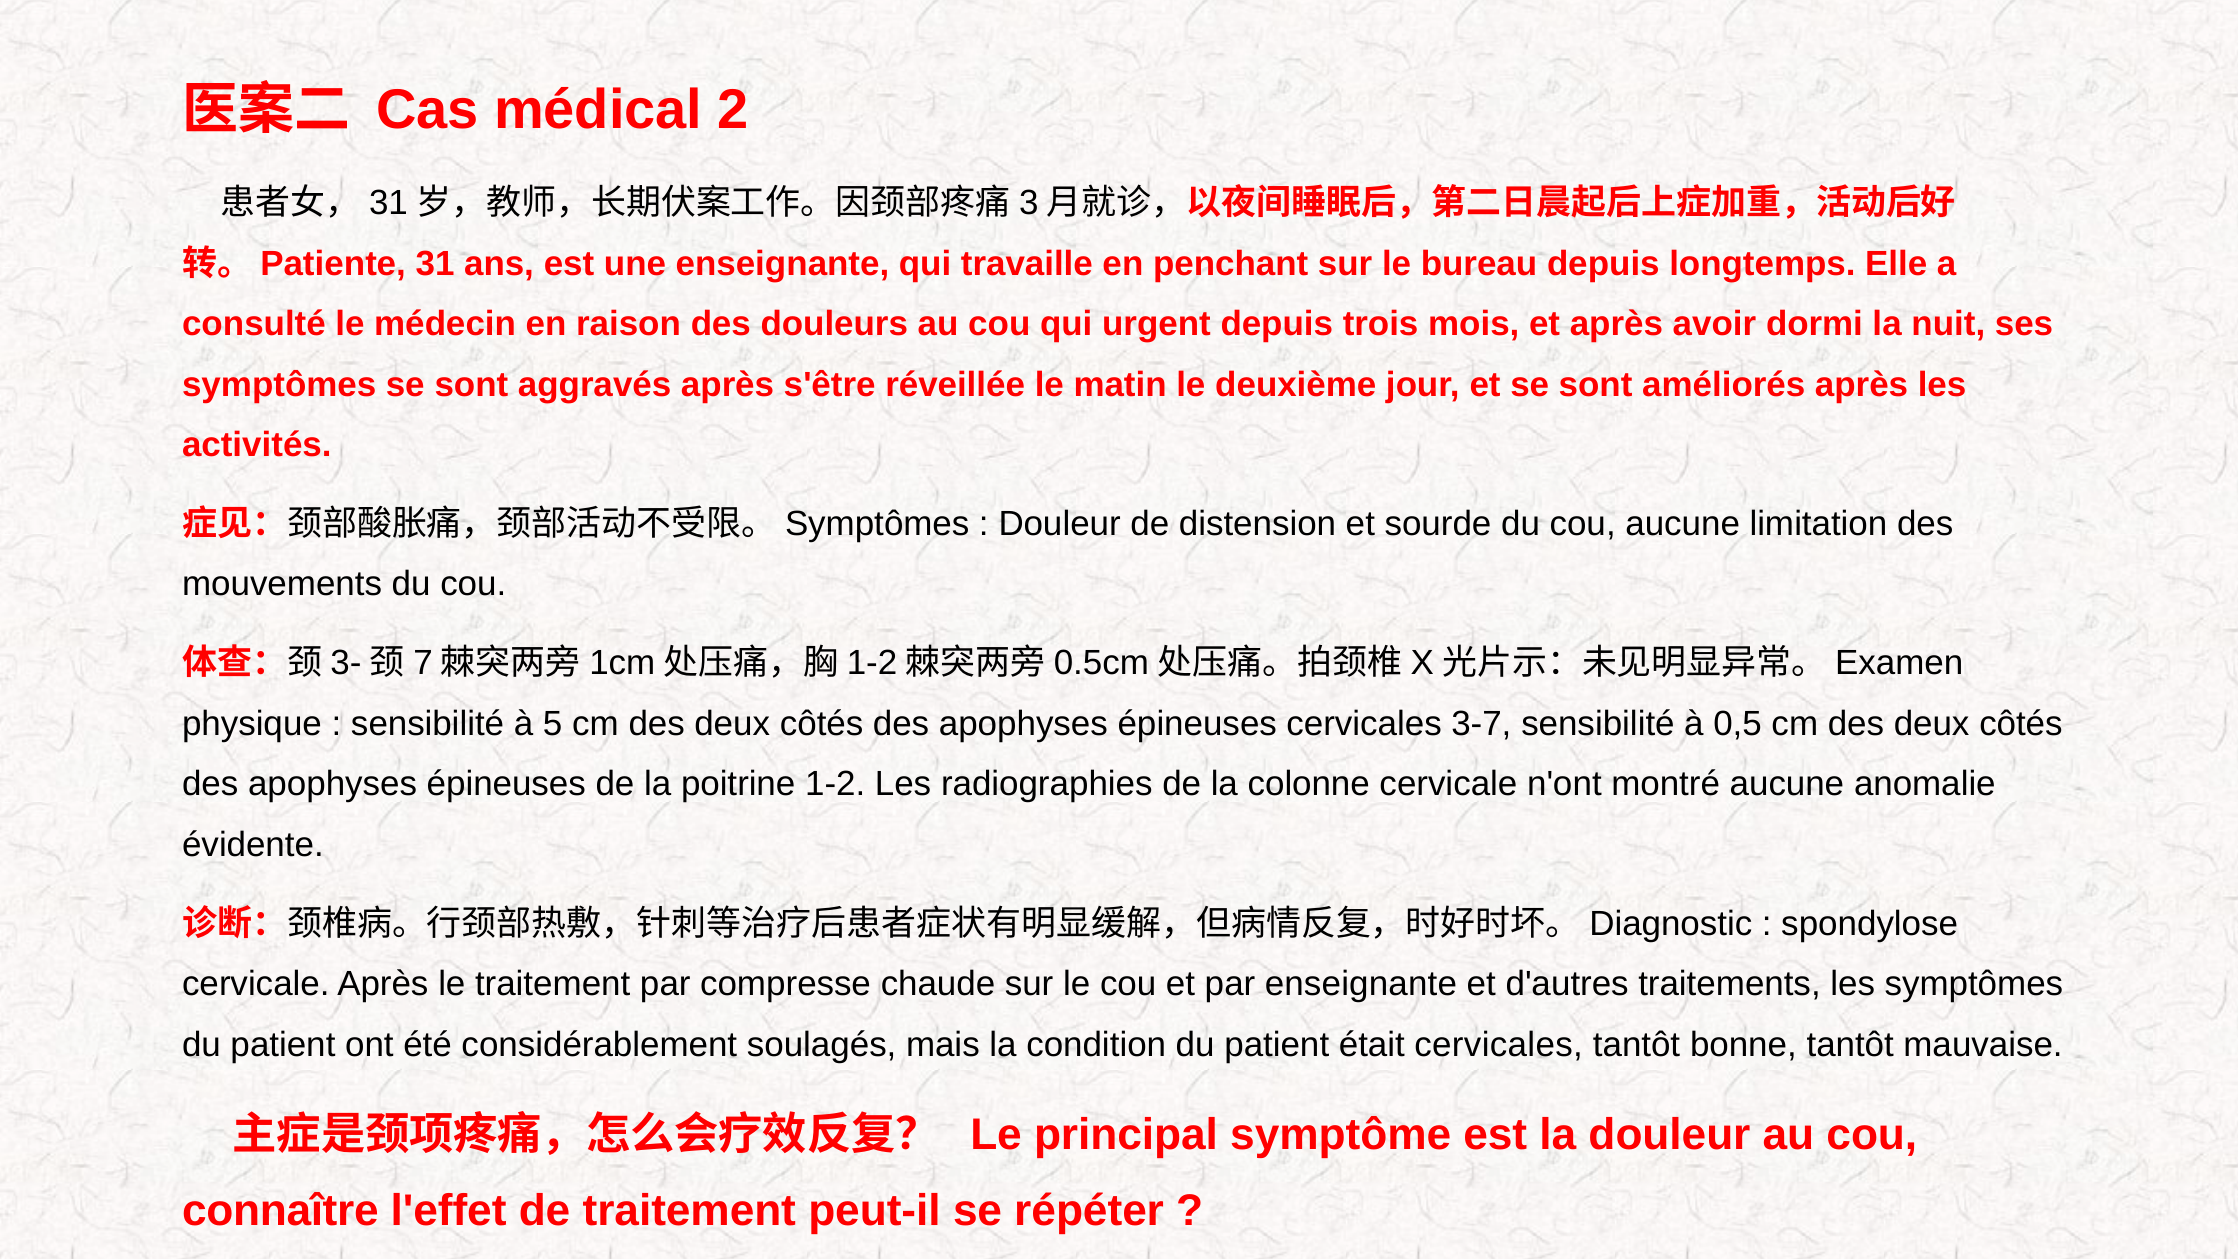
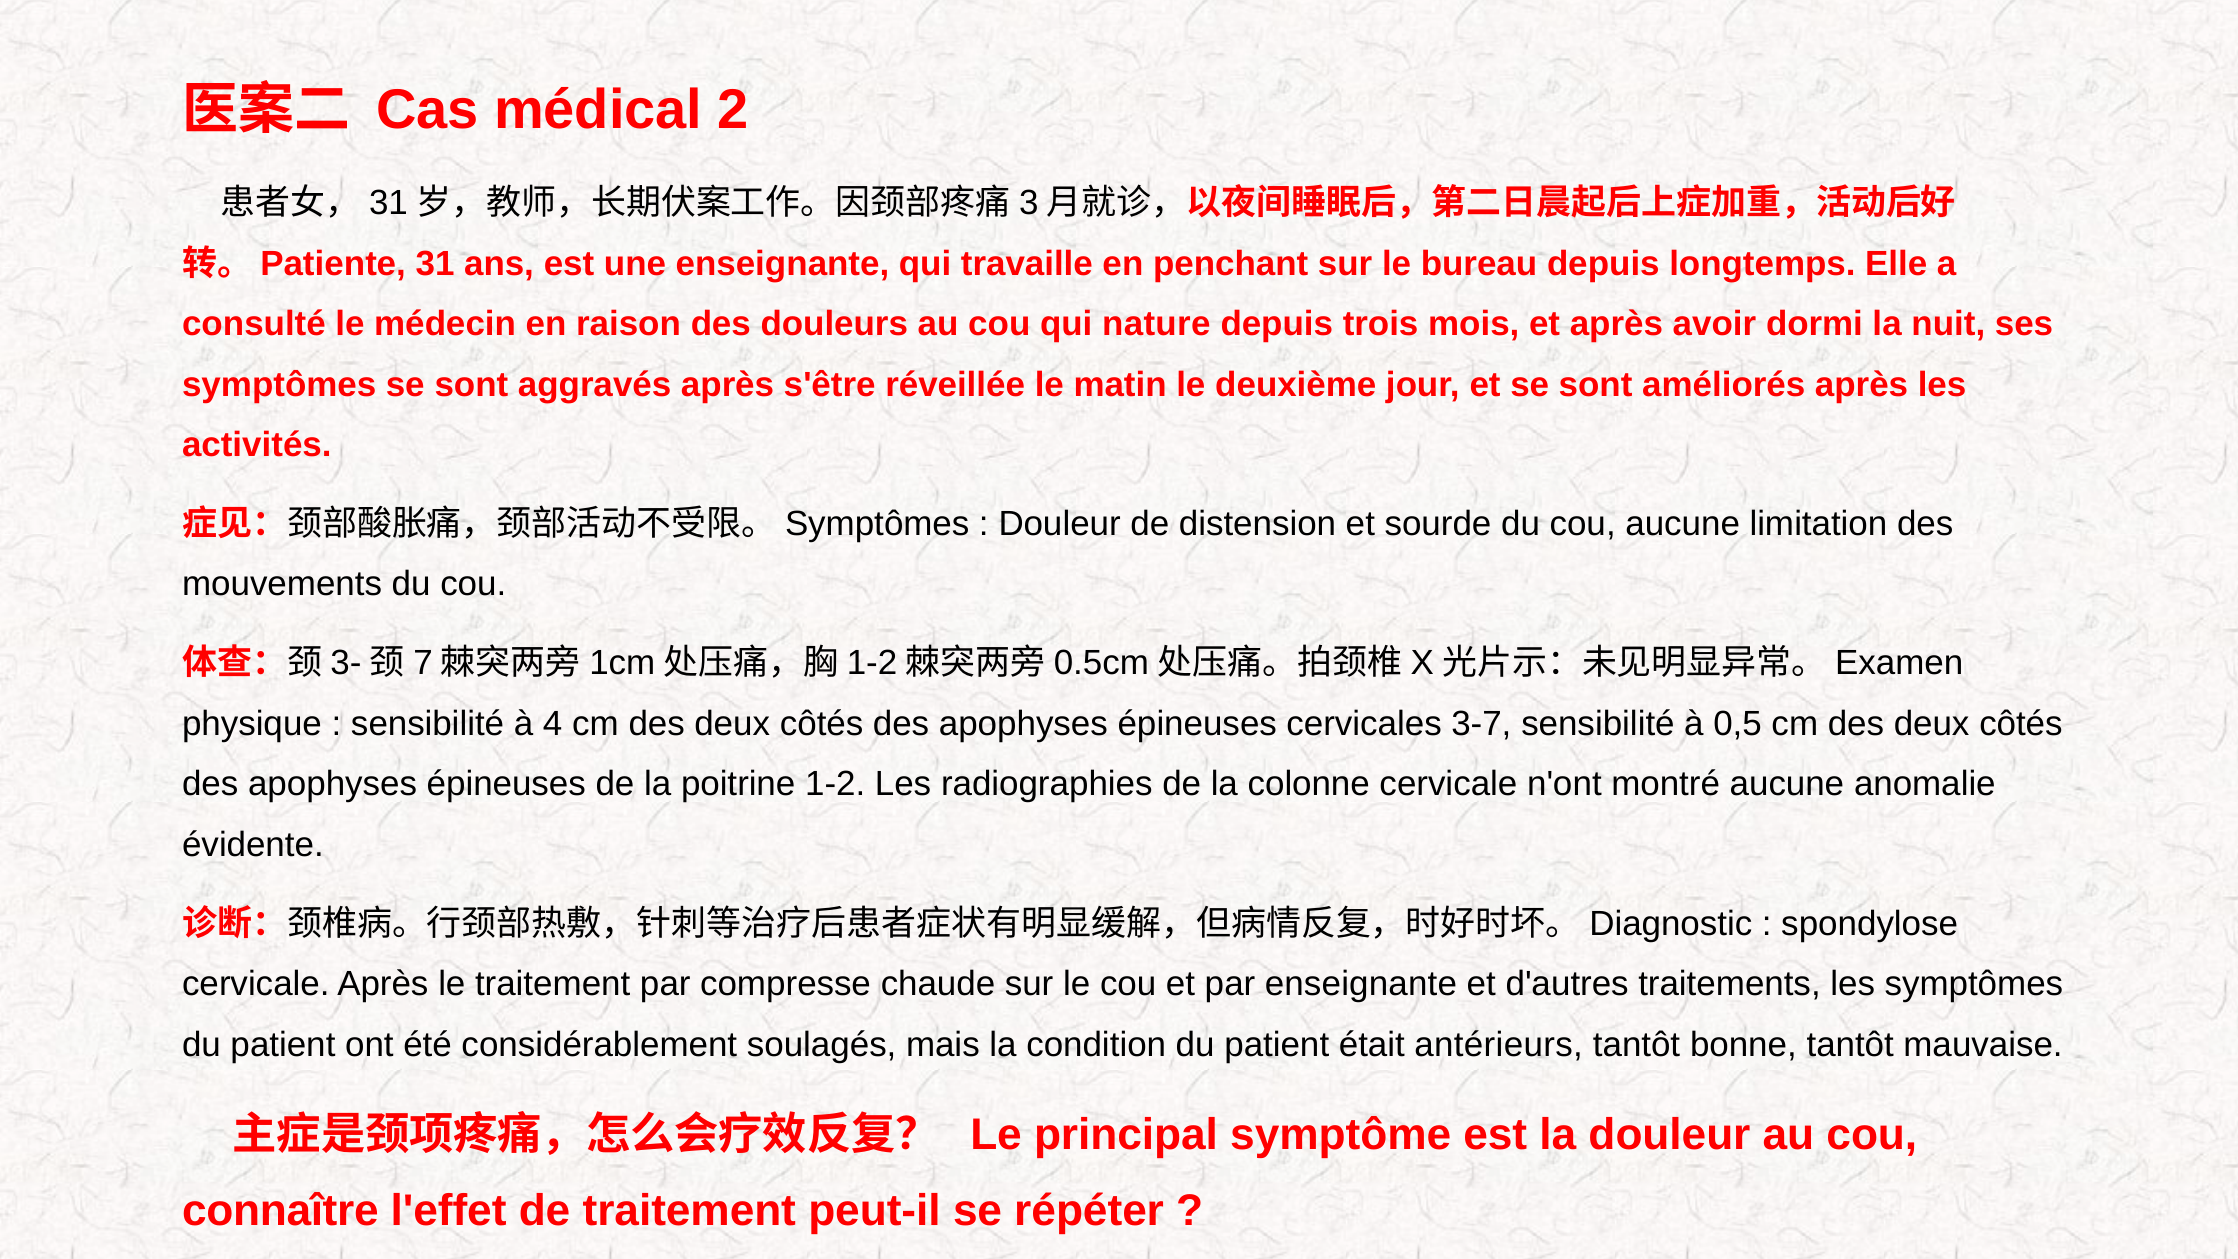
urgent: urgent -> nature
5: 5 -> 4
était cervicales: cervicales -> antérieurs
